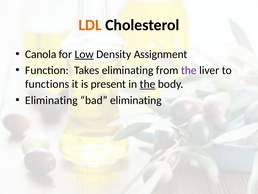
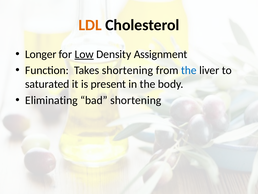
Canola: Canola -> Longer
Takes eliminating: eliminating -> shortening
the at (189, 70) colour: purple -> blue
functions: functions -> saturated
the at (148, 84) underline: present -> none
bad eliminating: eliminating -> shortening
